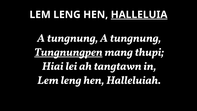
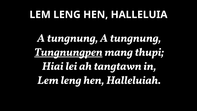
HALLELUIA underline: present -> none
